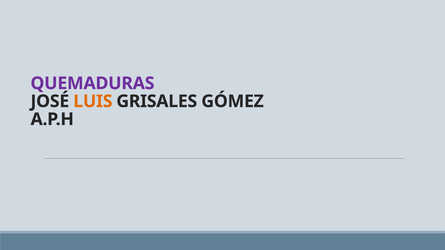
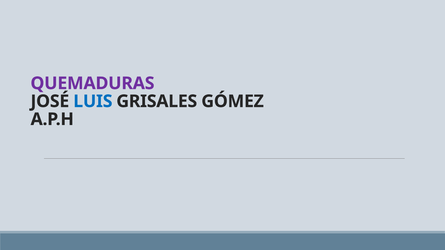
LUIS colour: orange -> blue
